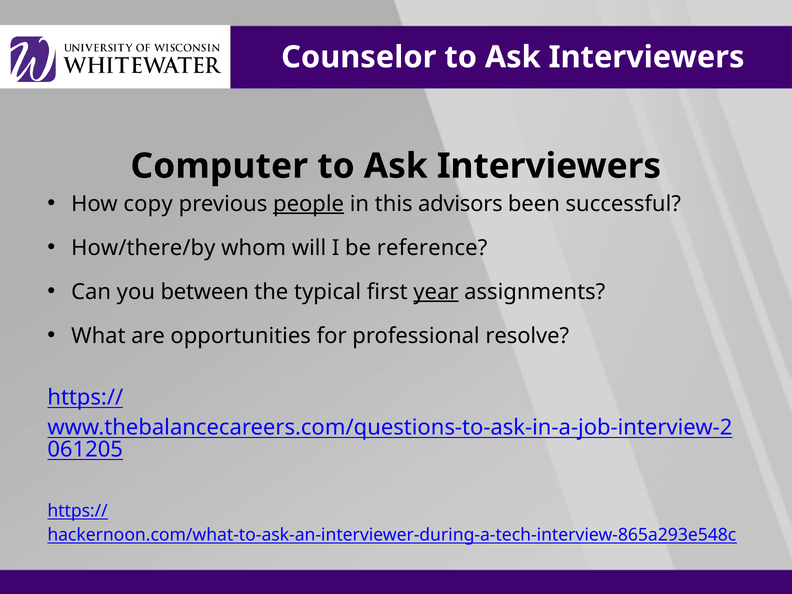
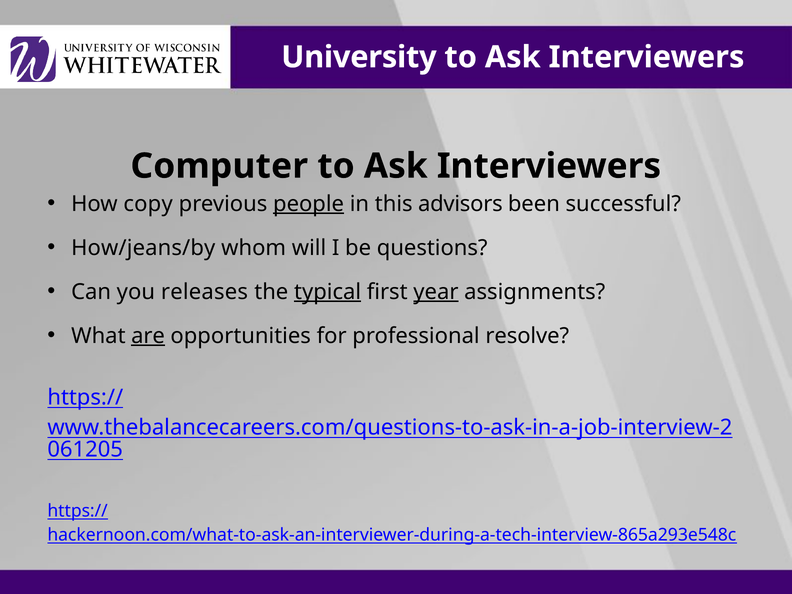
Counselor: Counselor -> University
How/there/by: How/there/by -> How/jeans/by
reference: reference -> questions
between: between -> releases
typical underline: none -> present
are underline: none -> present
